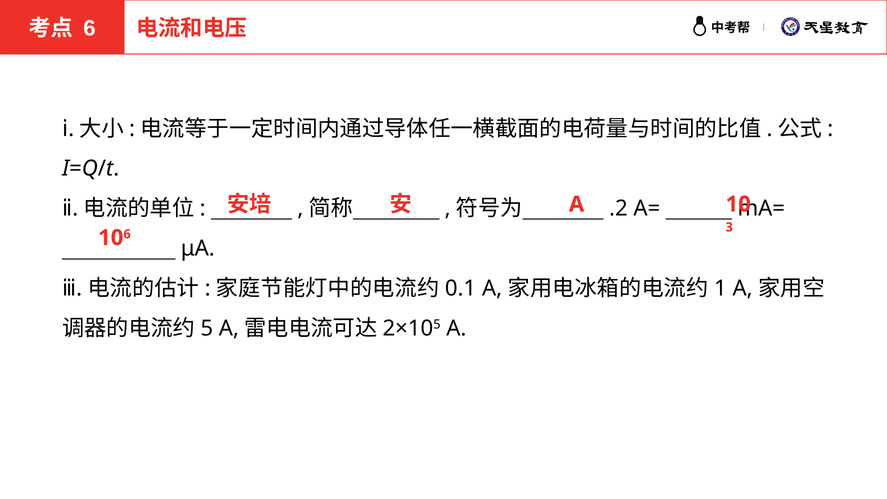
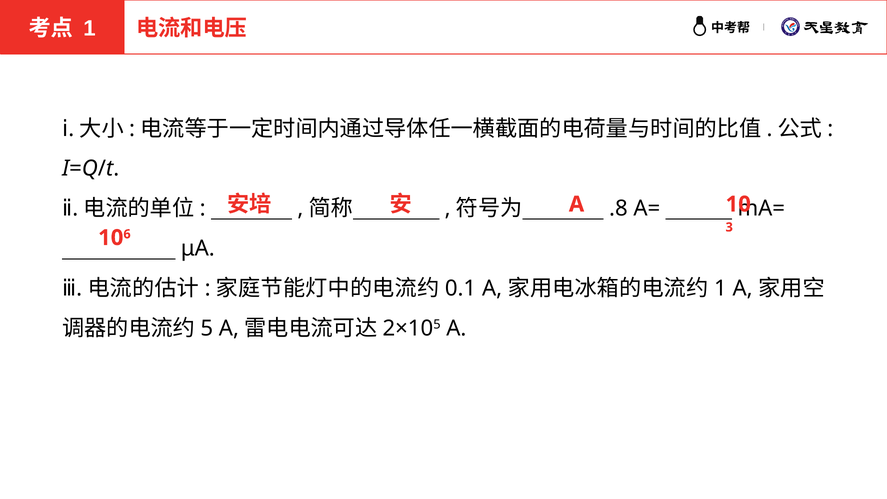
6 at (89, 29): 6 -> 1
.2: .2 -> .8
